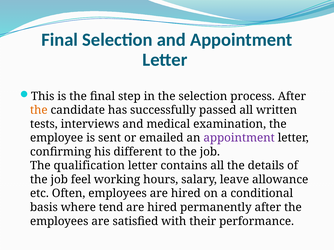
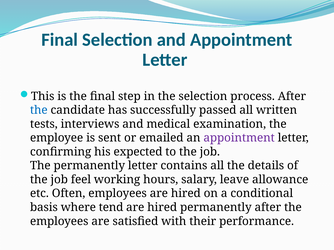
the at (39, 110) colour: orange -> blue
different: different -> expected
The qualification: qualification -> permanently
